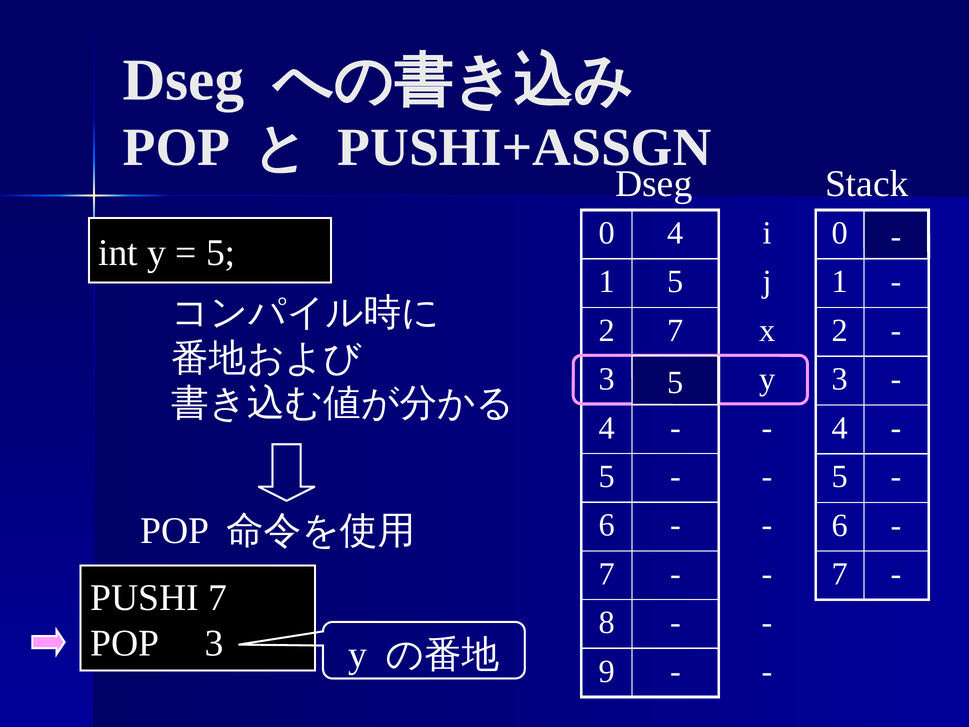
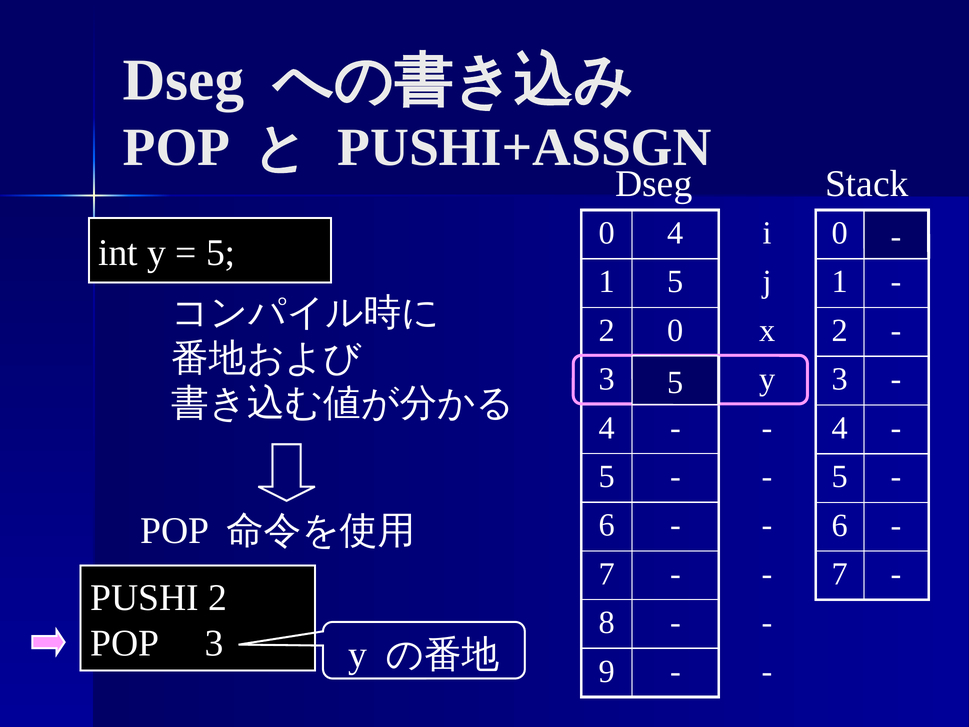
2 7: 7 -> 0
PUSHI 7: 7 -> 2
